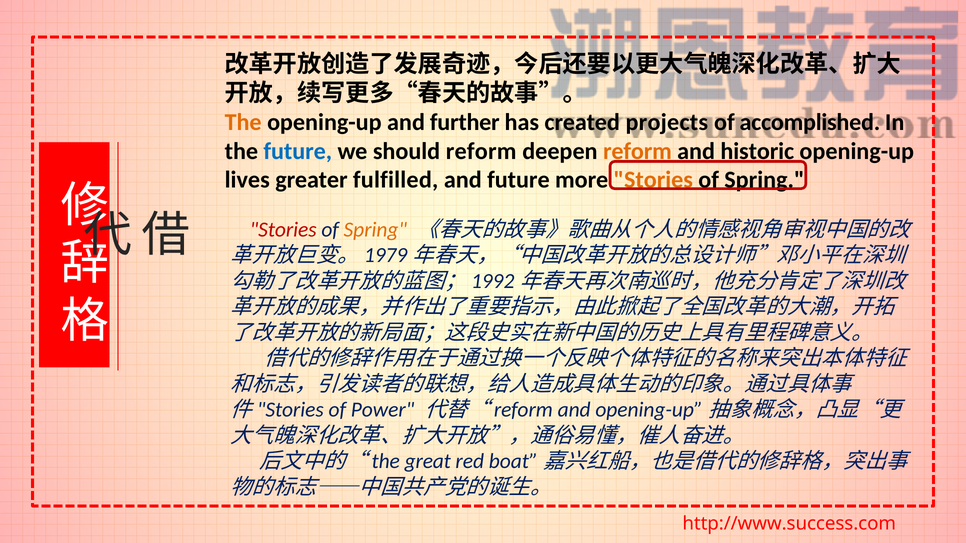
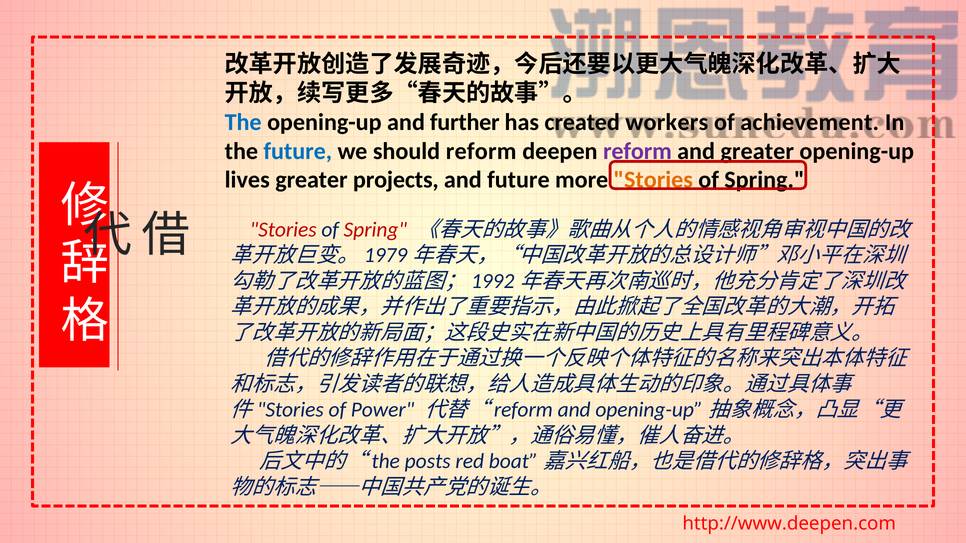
The at (243, 122) colour: orange -> blue
projects: projects -> workers
accomplished: accomplished -> achievement
reform at (637, 151) colour: orange -> purple
and historic: historic -> greater
fulfilled: fulfilled -> projects
Spring at (375, 230) colour: orange -> red
great: great -> posts
http://www.success.com: http://www.success.com -> http://www.deepen.com
